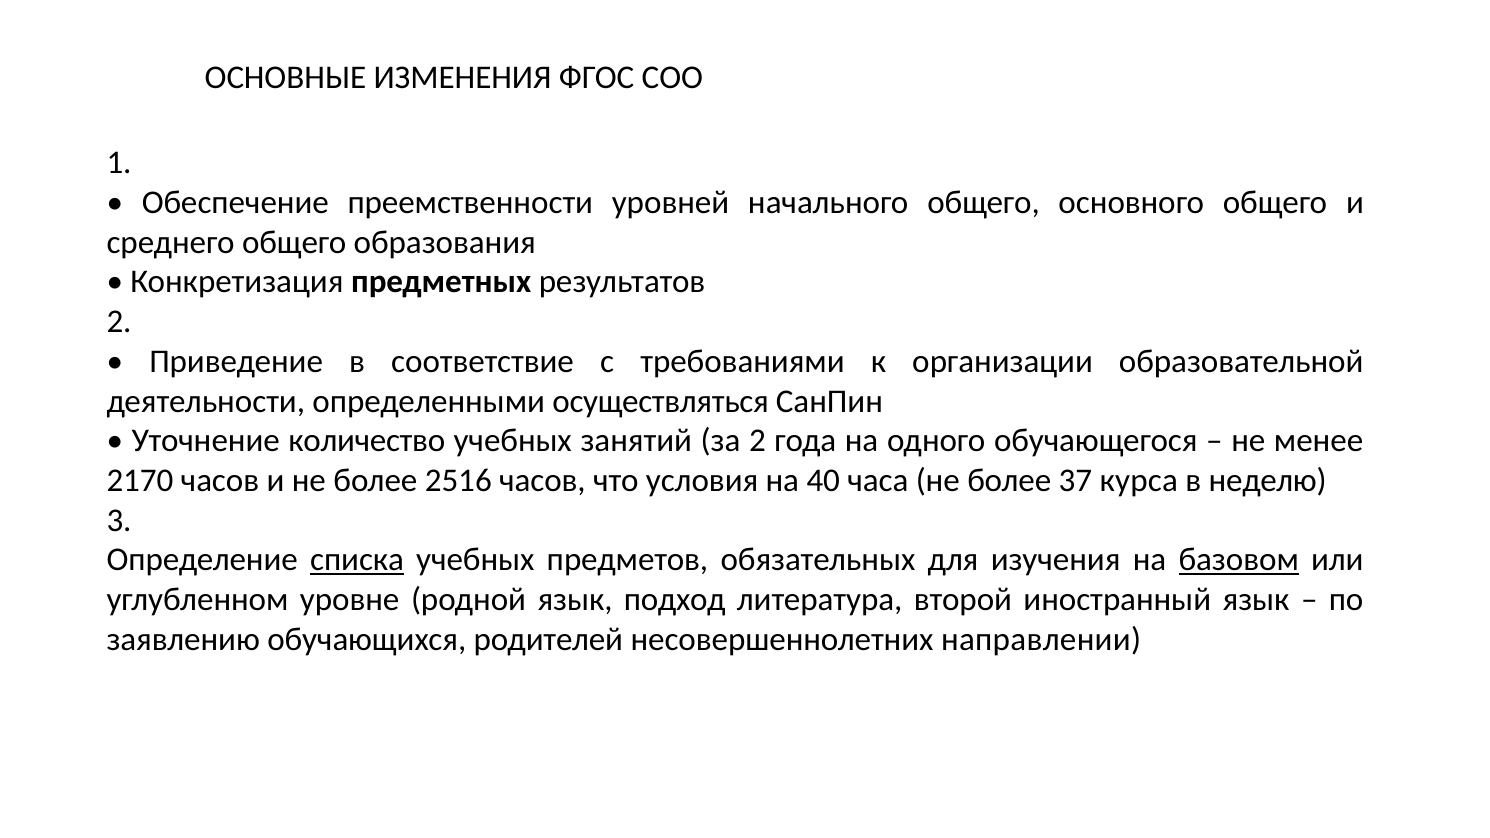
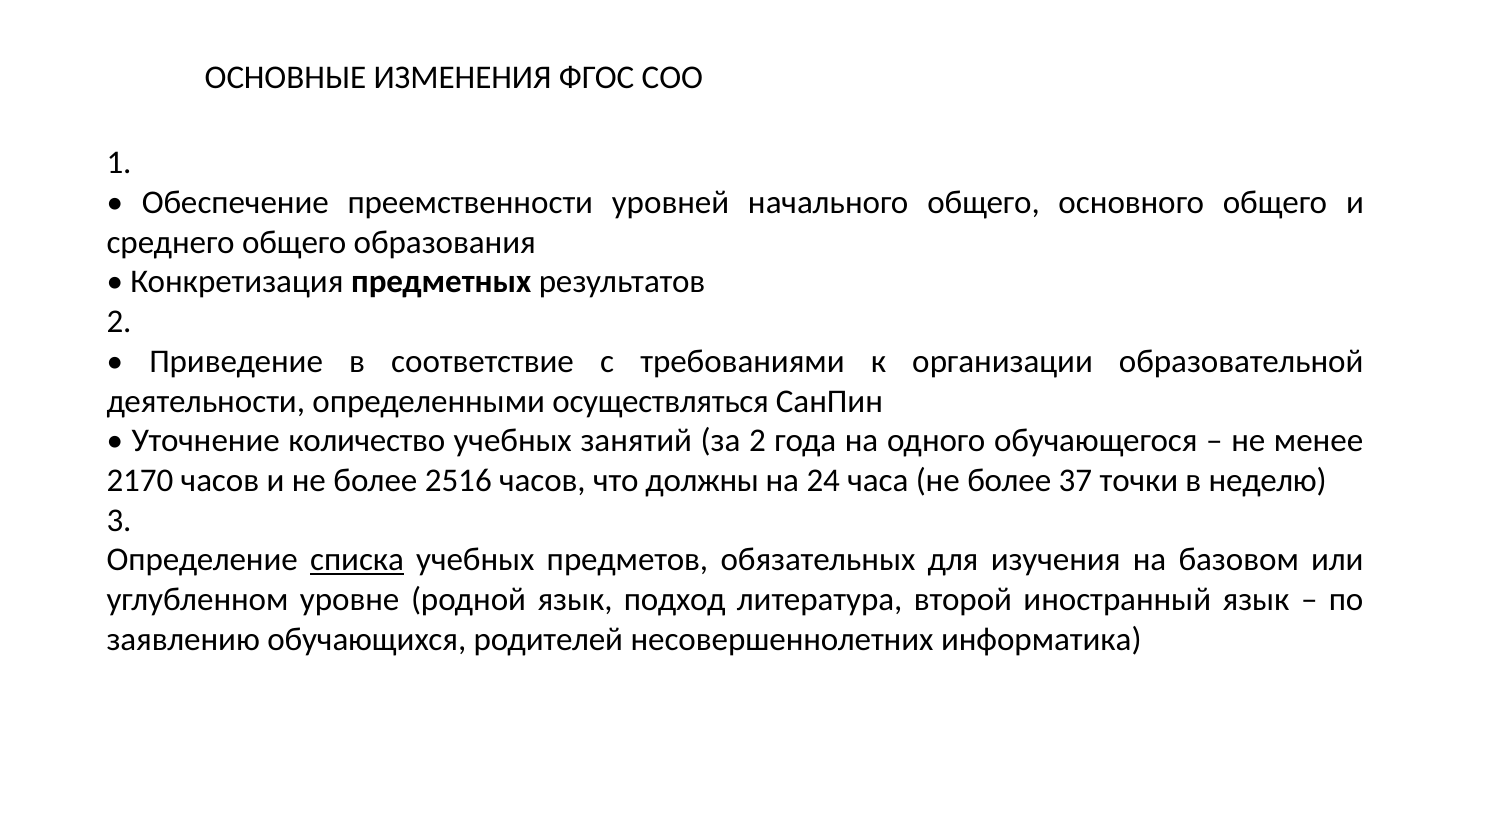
условия: условия -> должны
40: 40 -> 24
курса: курса -> точки
базовом underline: present -> none
направлении: направлении -> информатика
